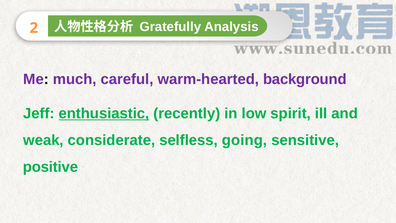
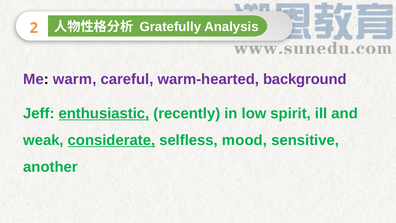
much: much -> warm
considerate underline: none -> present
going: going -> mood
positive: positive -> another
